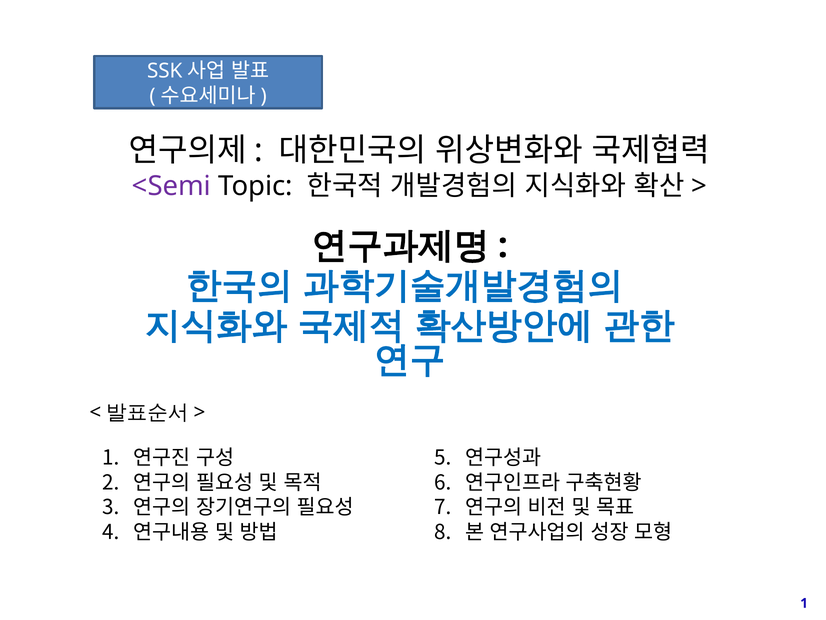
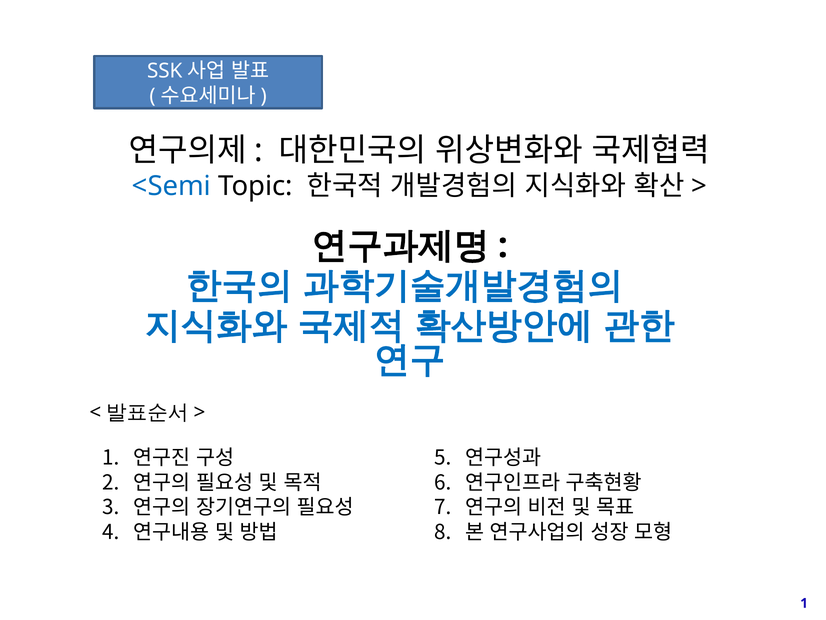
<Semi colour: purple -> blue
